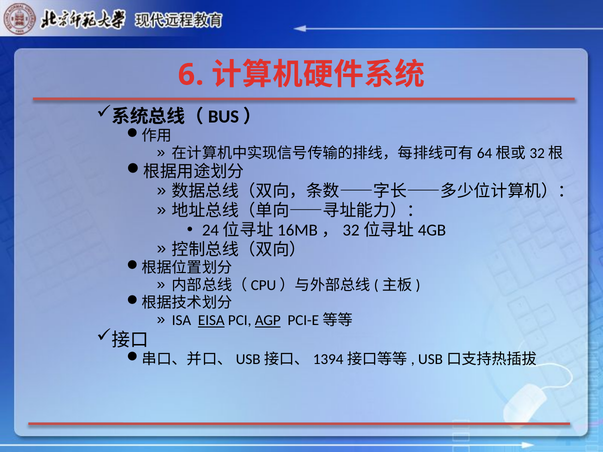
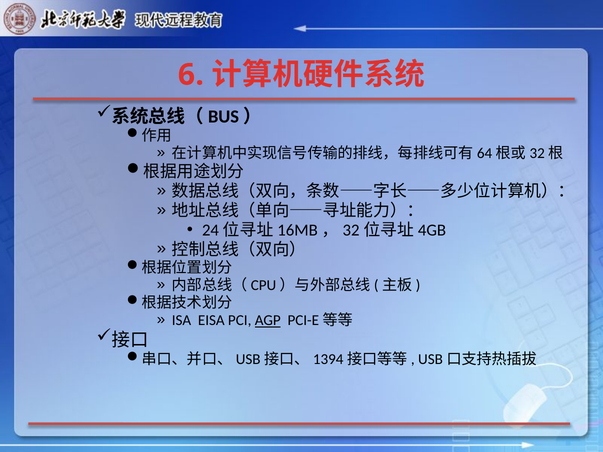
EISA underline: present -> none
